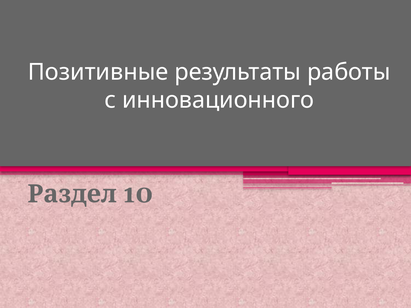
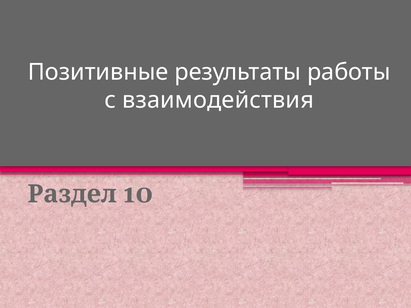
инновационного: инновационного -> взаимодействия
